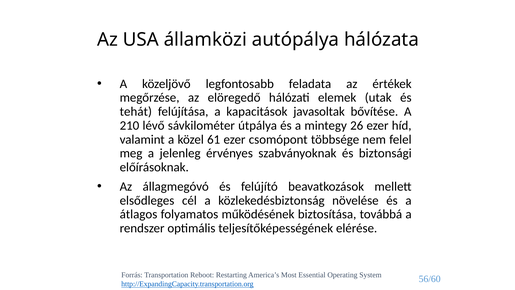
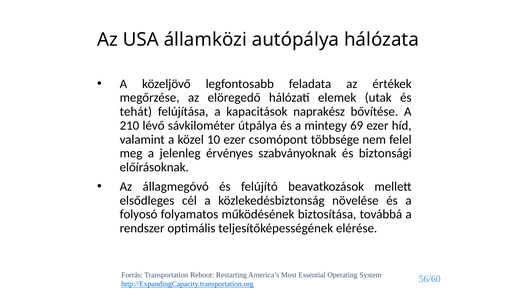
javasoltak: javasoltak -> naprakész
26: 26 -> 69
61: 61 -> 10
átlagos: átlagos -> folyosó
